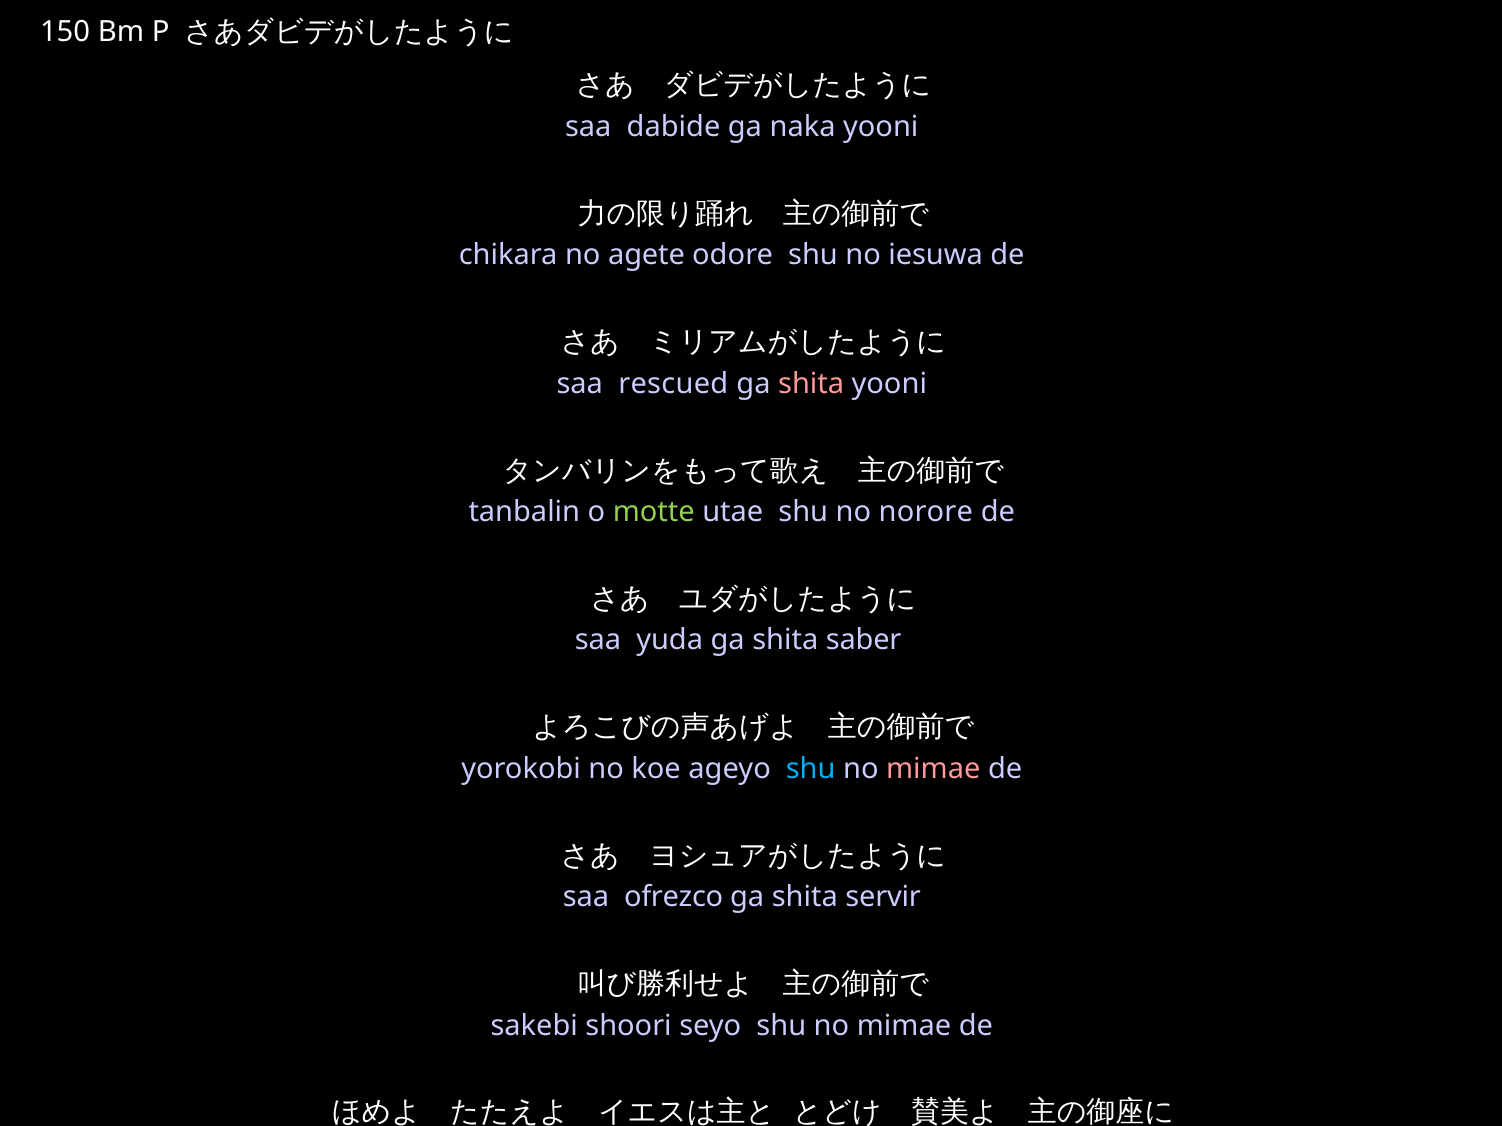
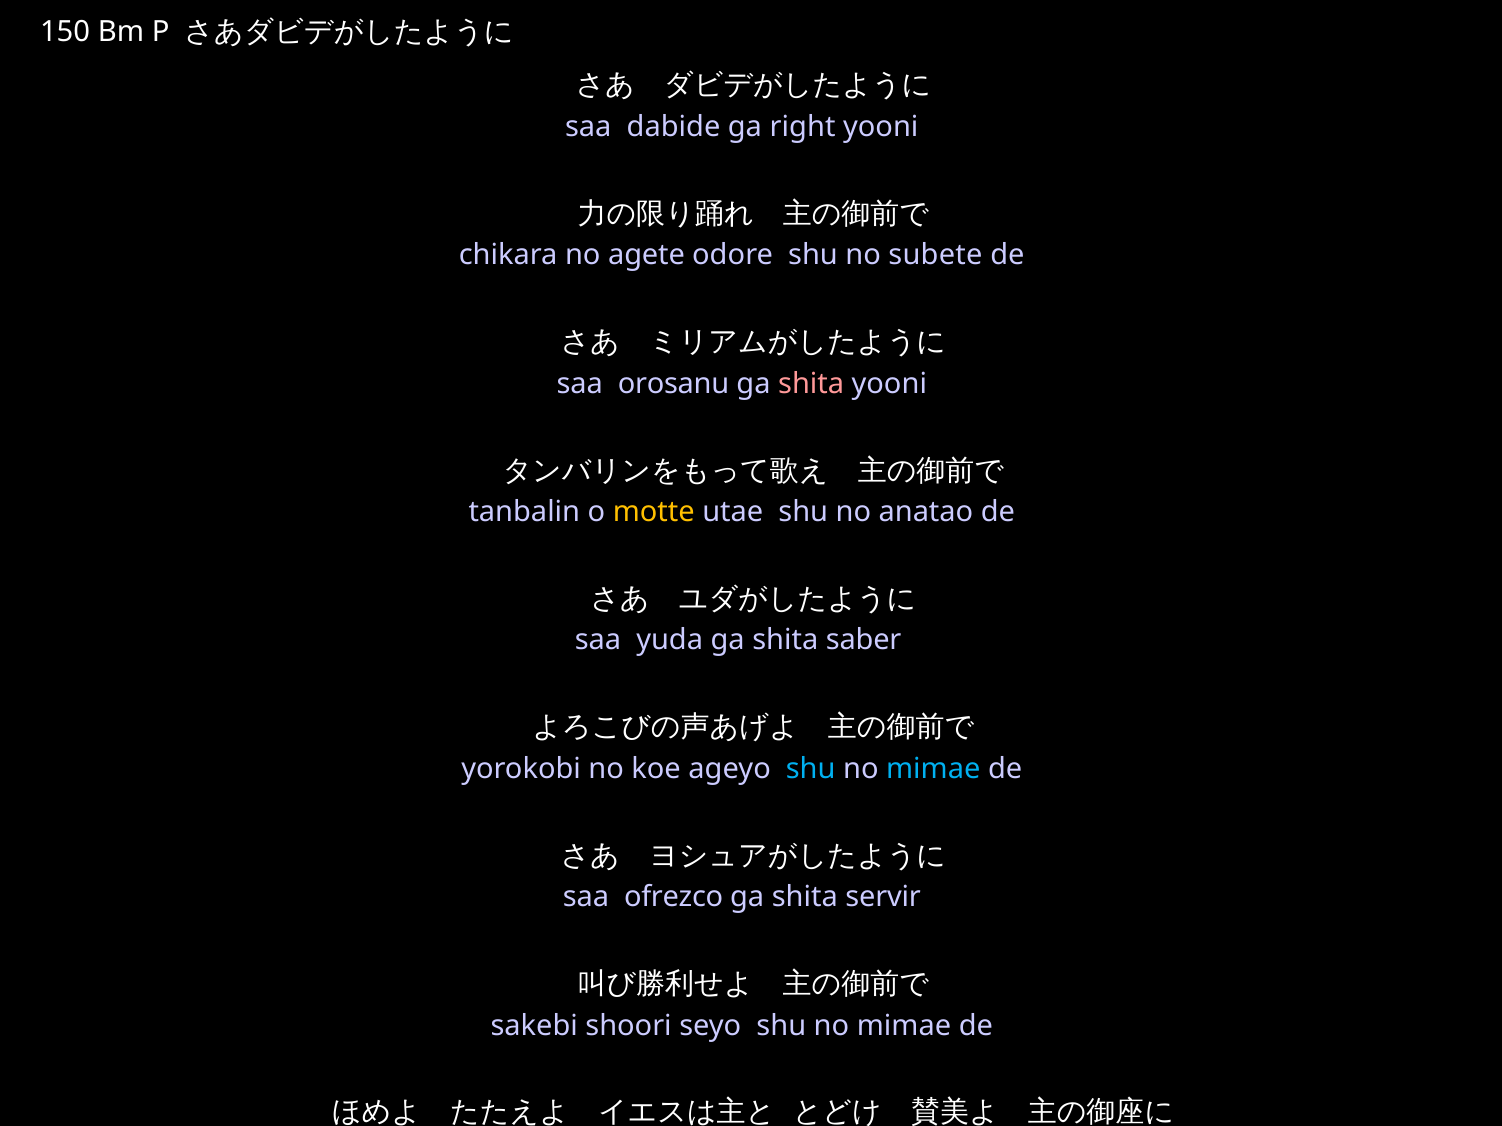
naka: naka -> right
iesuwa: iesuwa -> subete
rescued: rescued -> orosanu
motte colour: light green -> yellow
norore: norore -> anatao
mimae at (933, 769) colour: pink -> light blue
